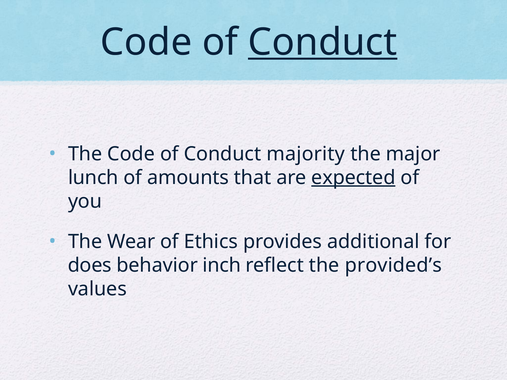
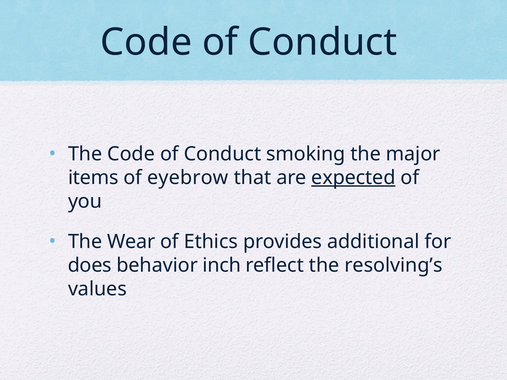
Conduct at (323, 42) underline: present -> none
majority: majority -> smoking
lunch: lunch -> items
amounts: amounts -> eyebrow
provided’s: provided’s -> resolving’s
